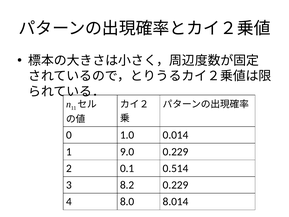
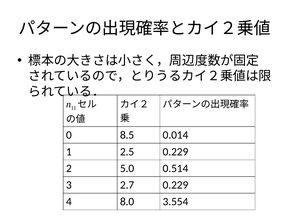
1.0: 1.0 -> 8.5
9.0: 9.0 -> 2.5
0.1: 0.1 -> 5.0
8.2: 8.2 -> 2.7
8.014: 8.014 -> 3.554
